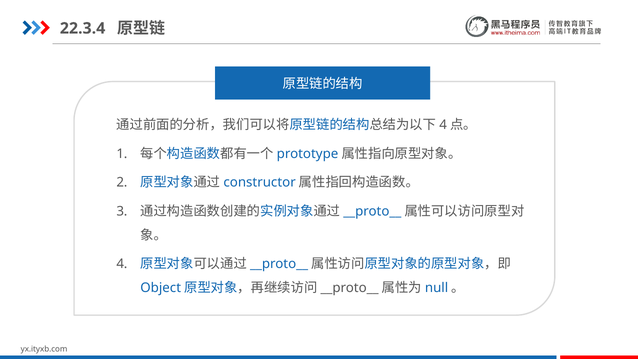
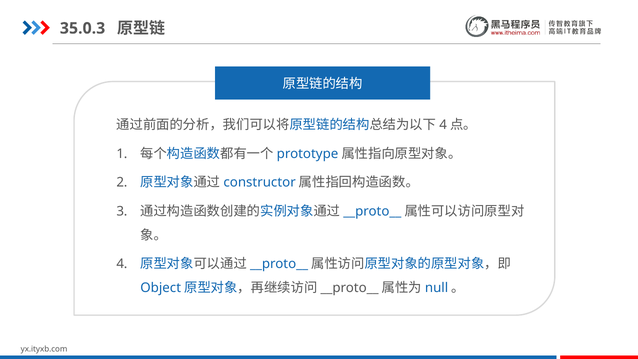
22.3.4: 22.3.4 -> 35.0.3
